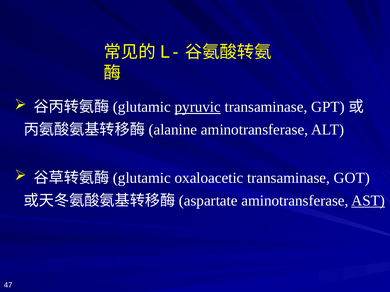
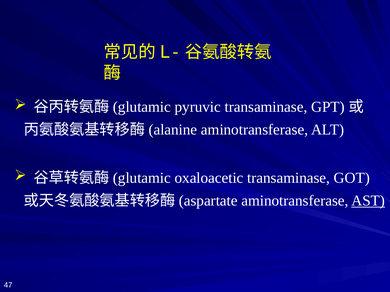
pyruvic underline: present -> none
